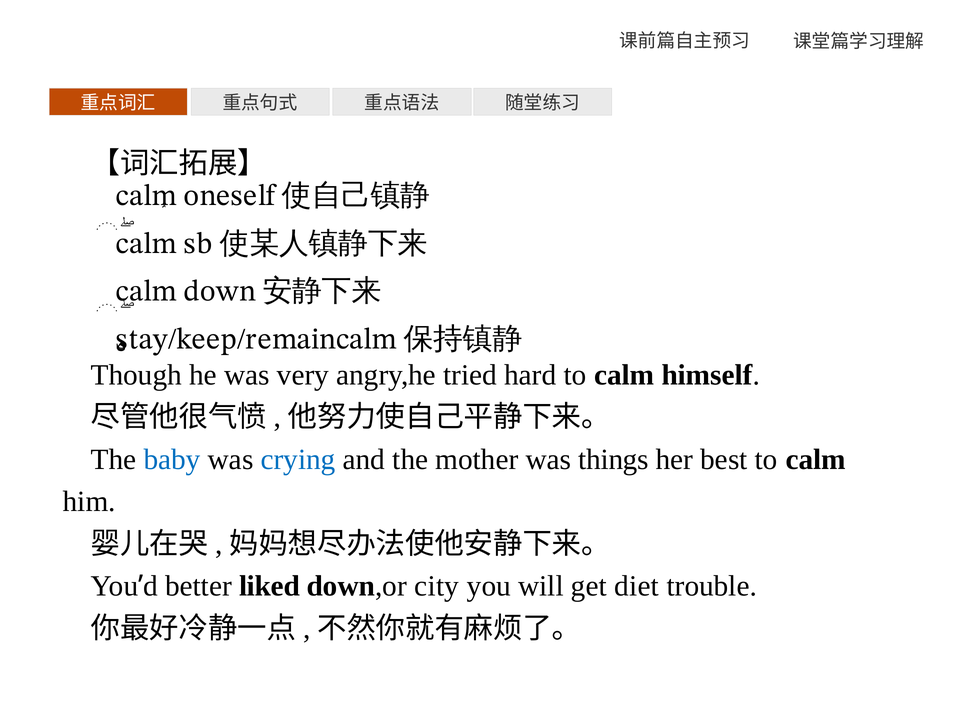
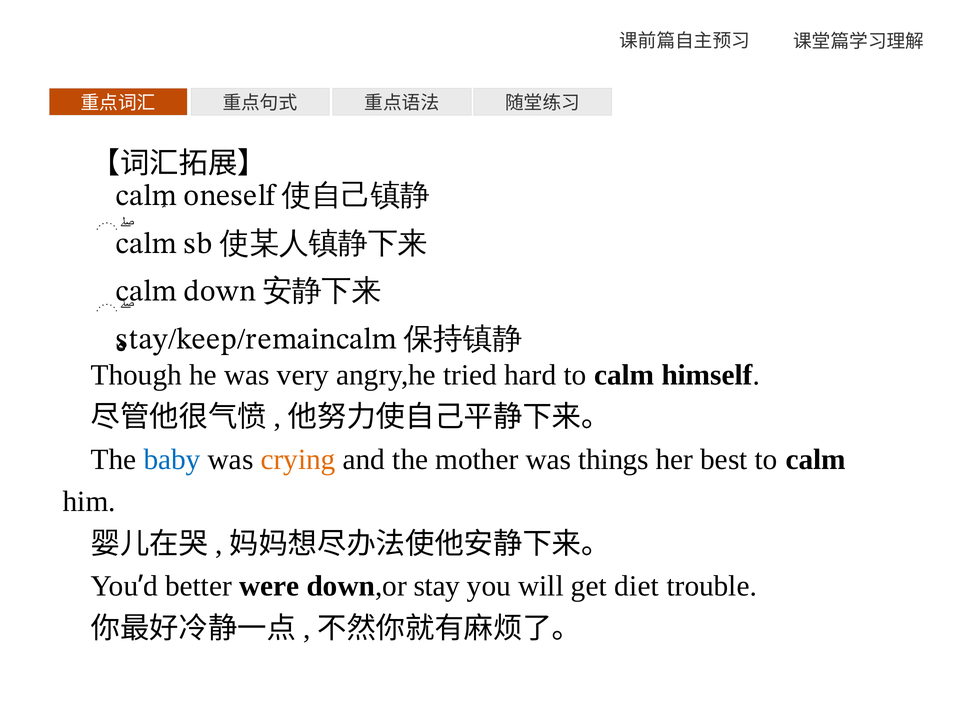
crying colour: blue -> orange
liked: liked -> were
down,or city: city -> stay
